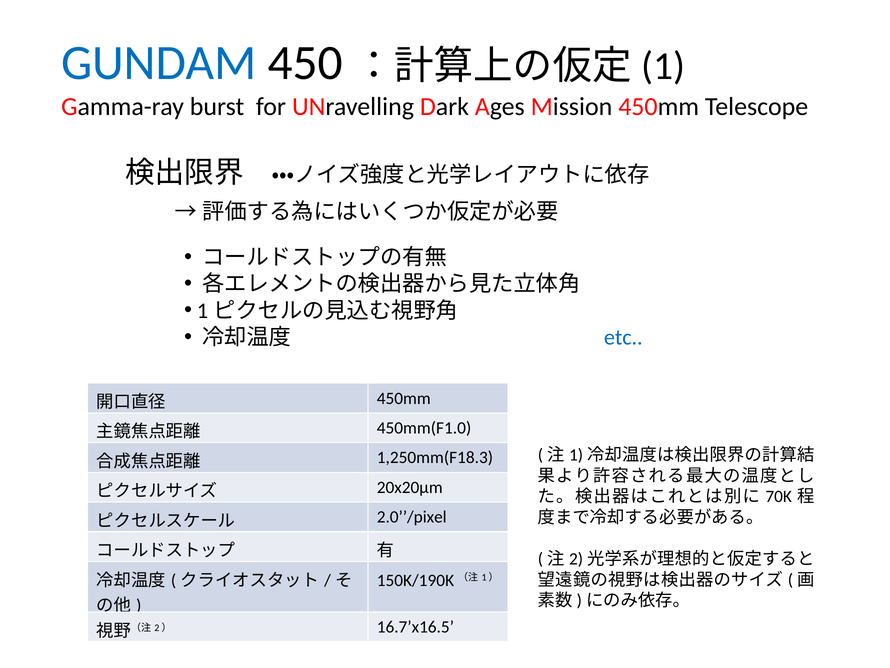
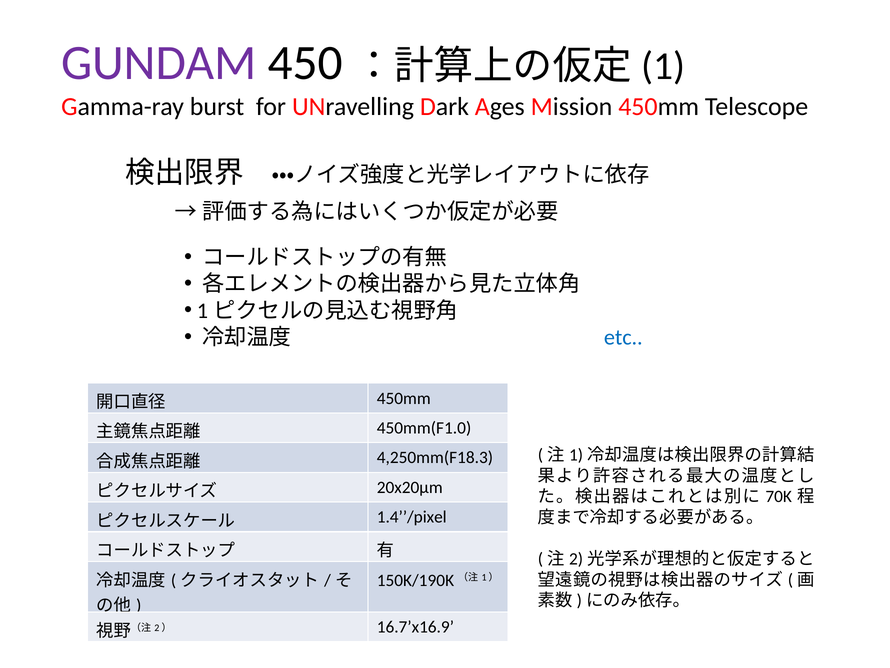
GUNDAM colour: blue -> purple
1,250mm(F18.3: 1,250mm(F18.3 -> 4,250mm(F18.3
2.0’’/pixel: 2.0’’/pixel -> 1.4’’/pixel
16.7’x16.5: 16.7’x16.5 -> 16.7’x16.9
